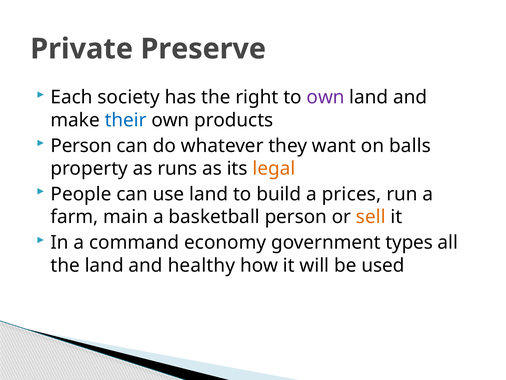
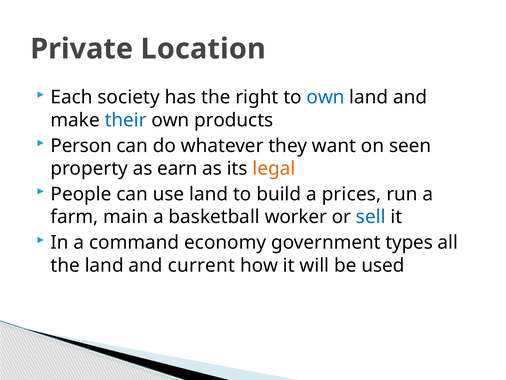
Preserve: Preserve -> Location
own at (326, 97) colour: purple -> blue
balls: balls -> seen
runs: runs -> earn
basketball person: person -> worker
sell colour: orange -> blue
healthy: healthy -> current
